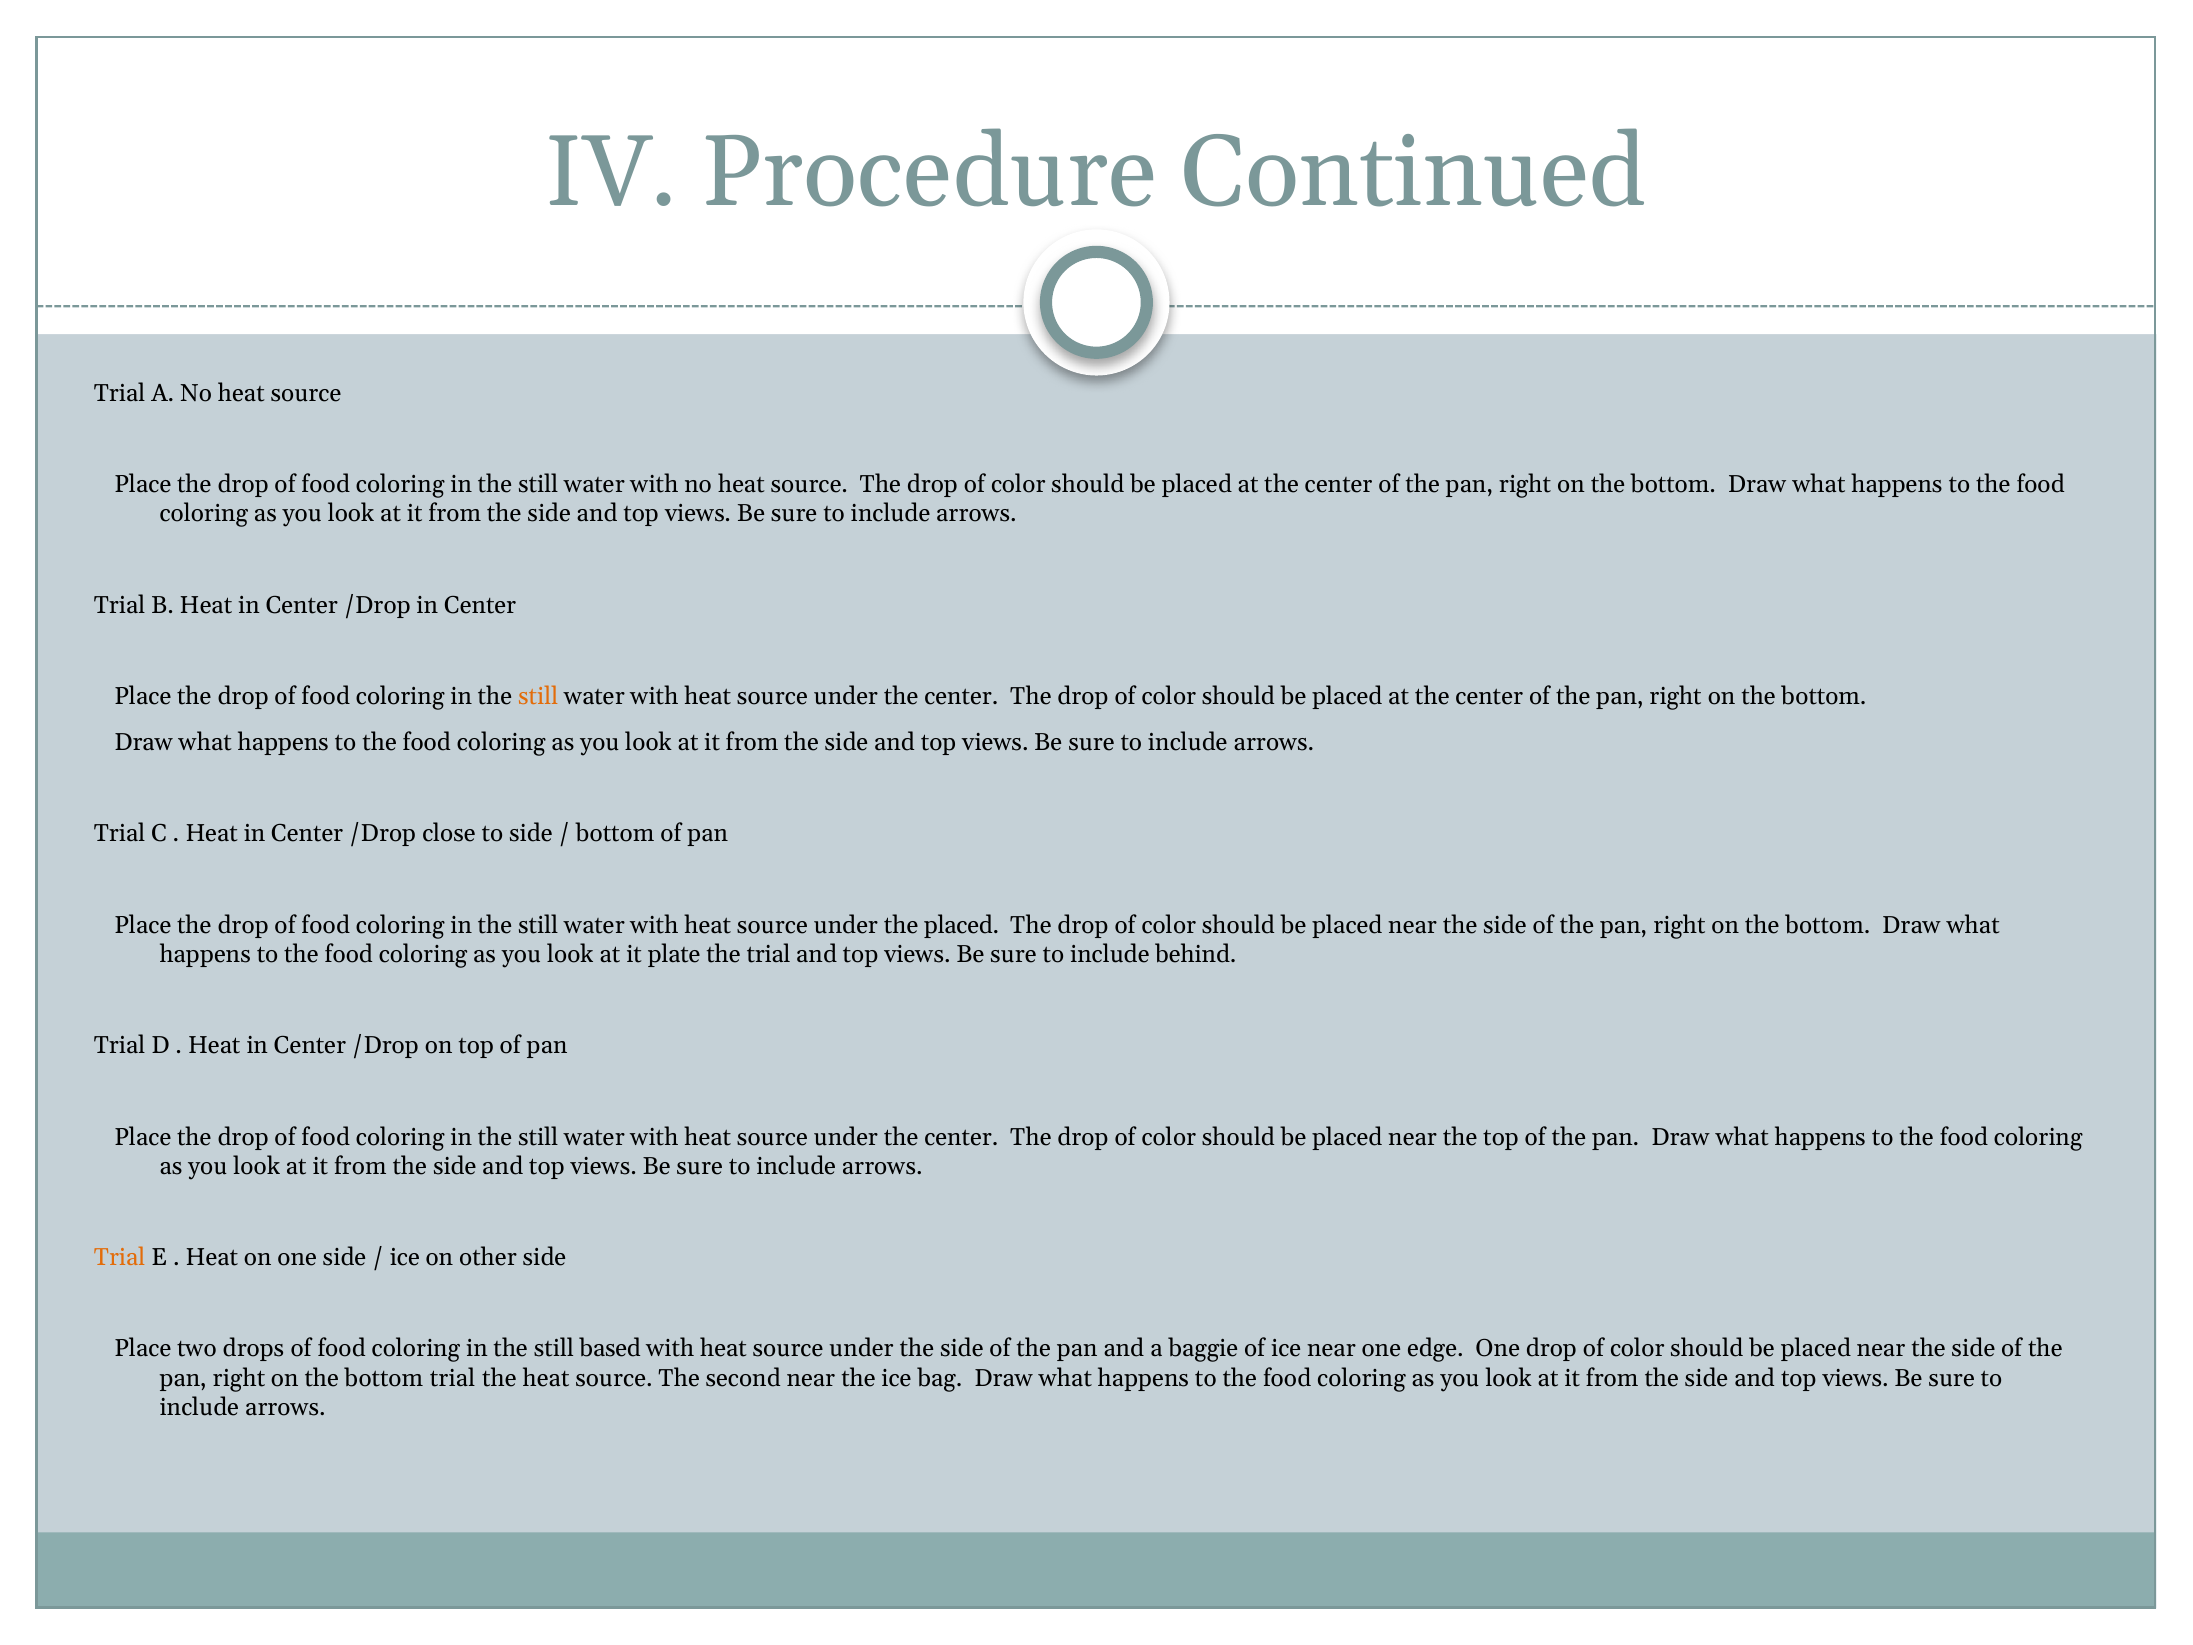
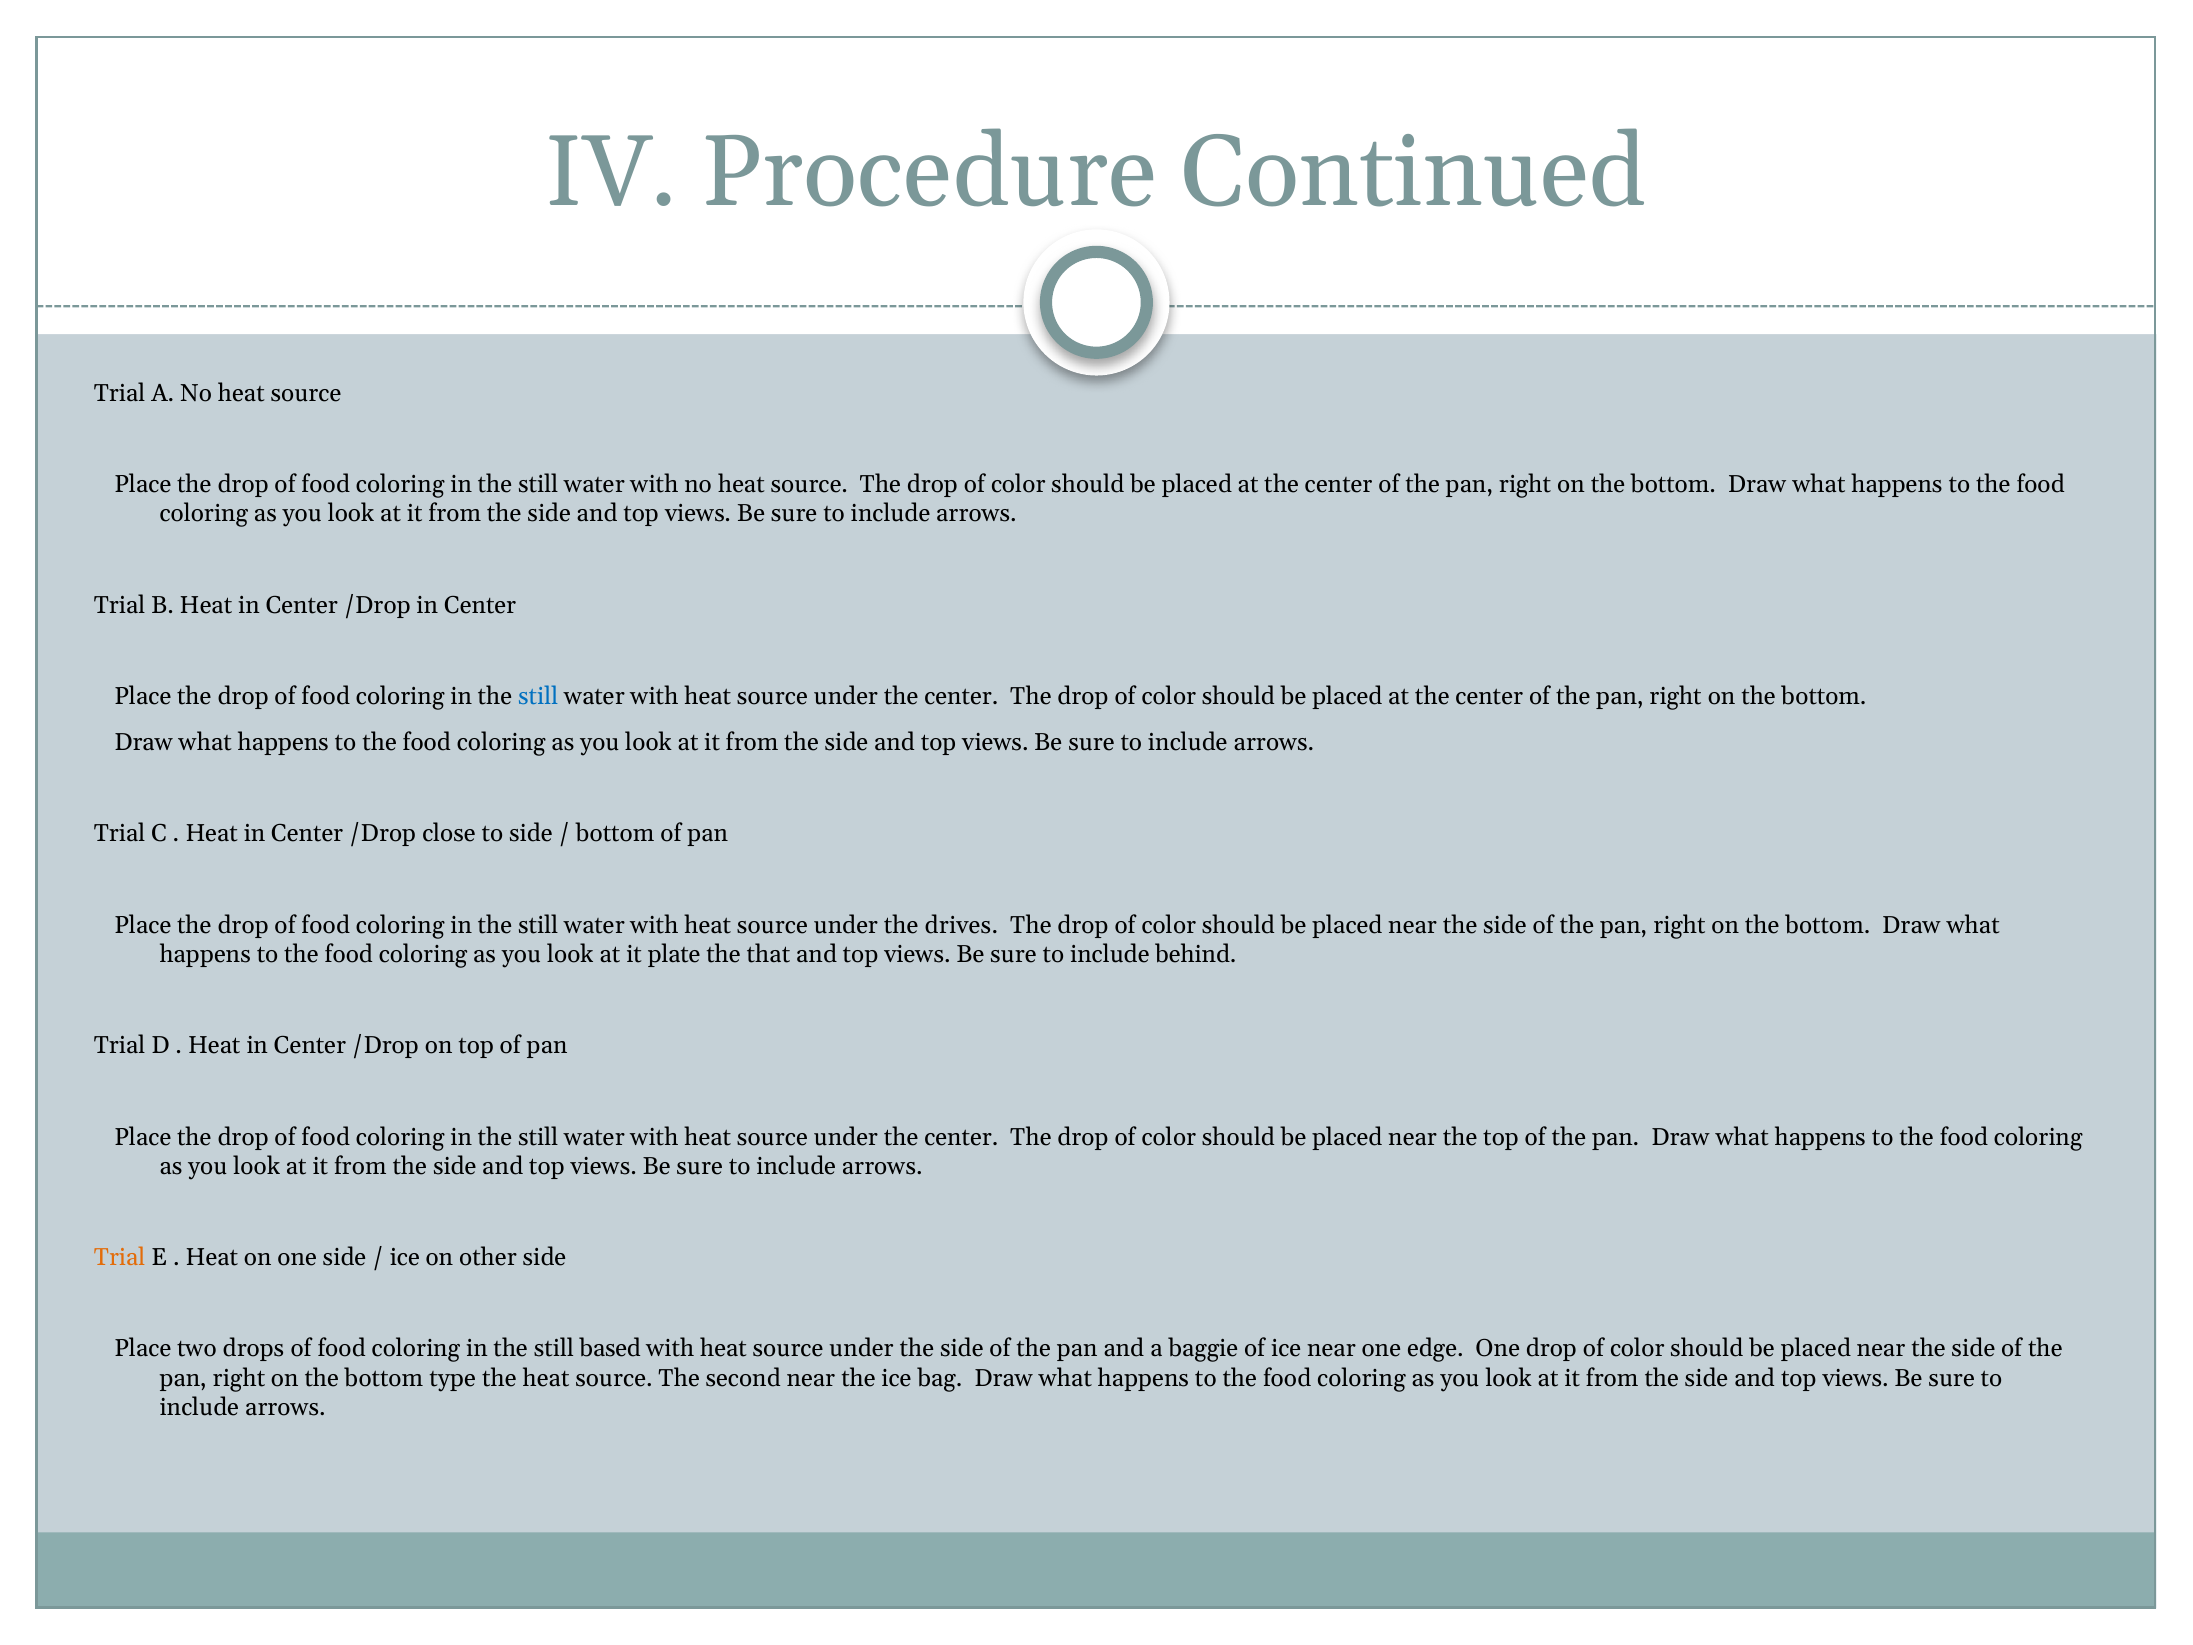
still at (538, 697) colour: orange -> blue
the placed: placed -> drives
the trial: trial -> that
bottom trial: trial -> type
